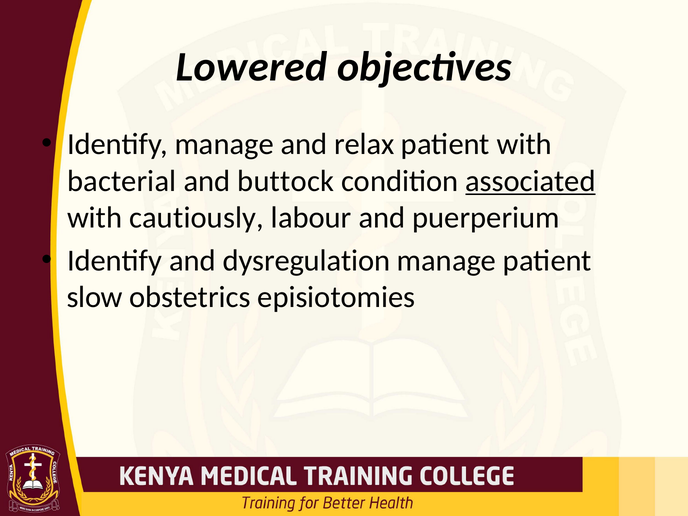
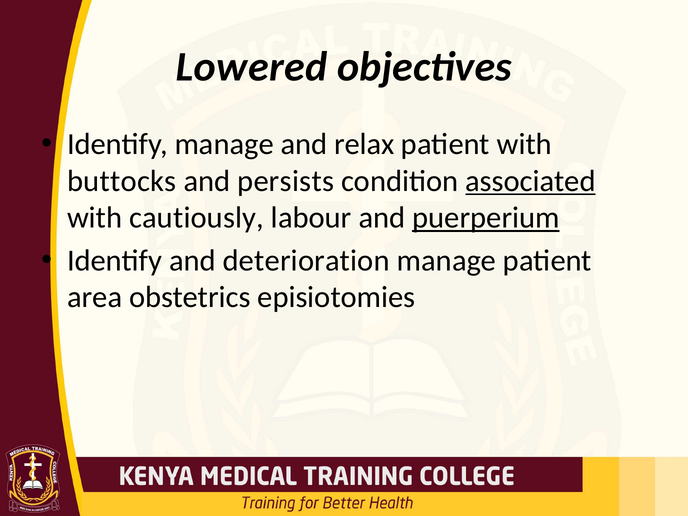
bacterial: bacterial -> buttocks
buttock: buttock -> persists
puerperium underline: none -> present
dysregulation: dysregulation -> deterioration
slow: slow -> area
